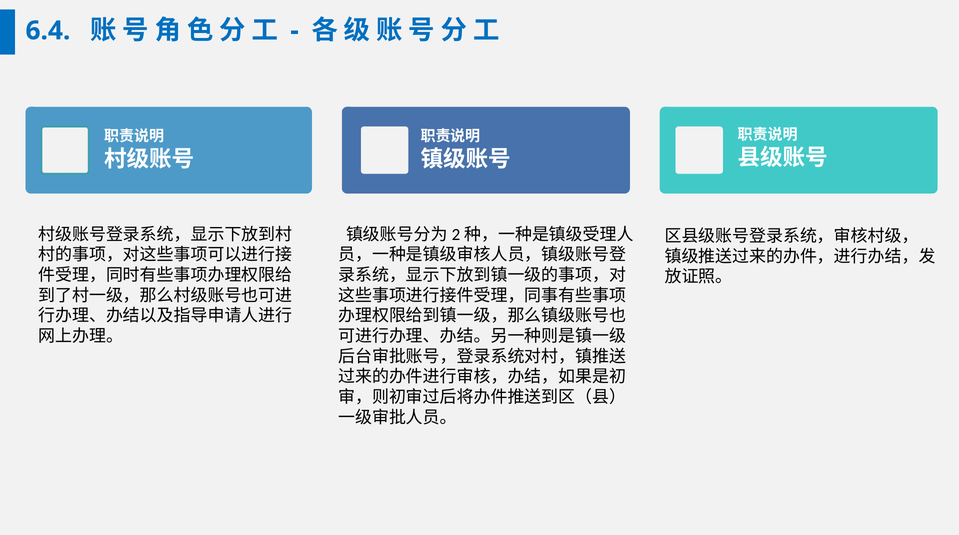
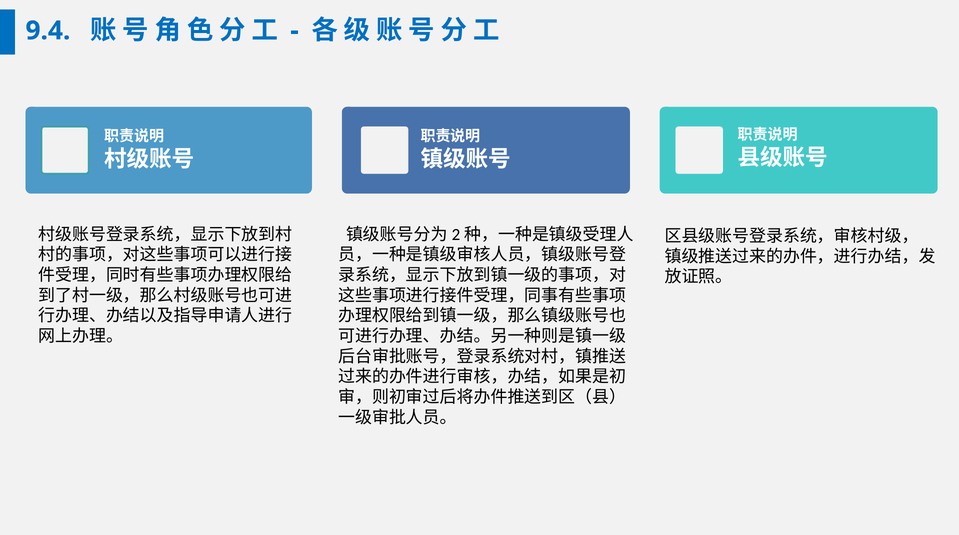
6.4: 6.4 -> 9.4
